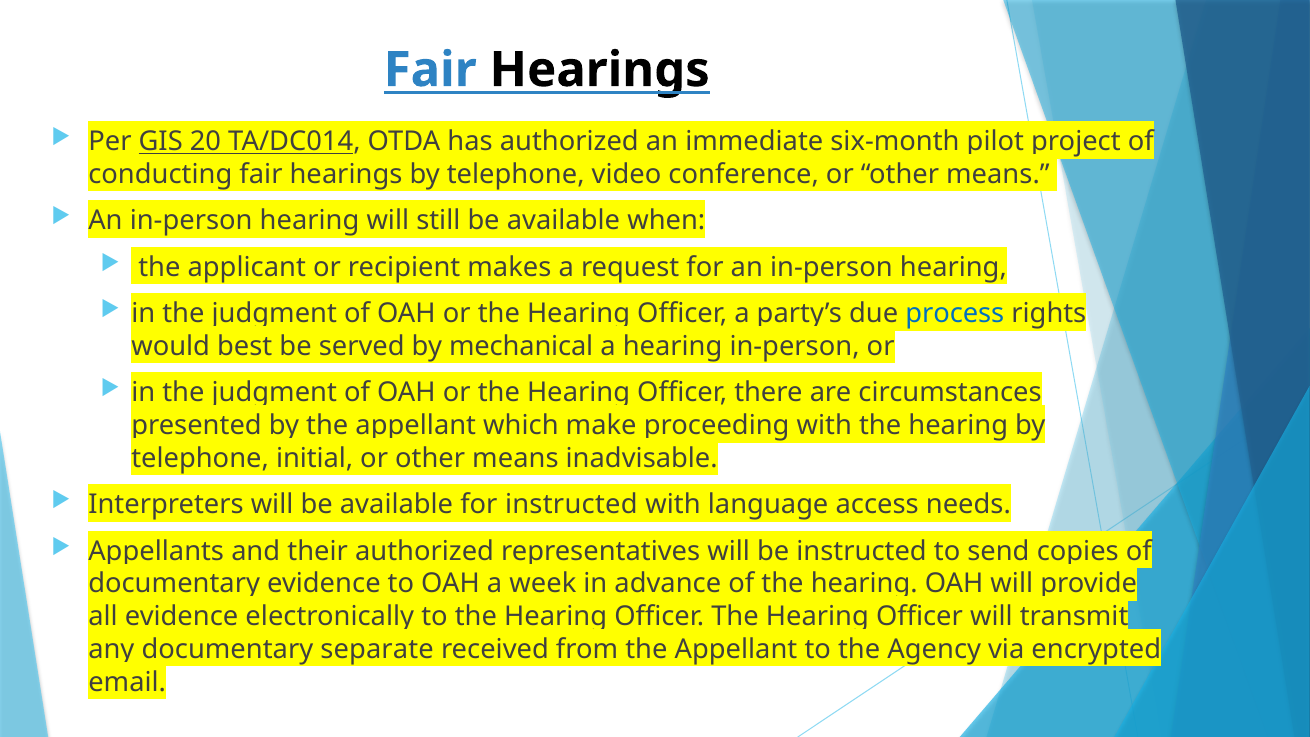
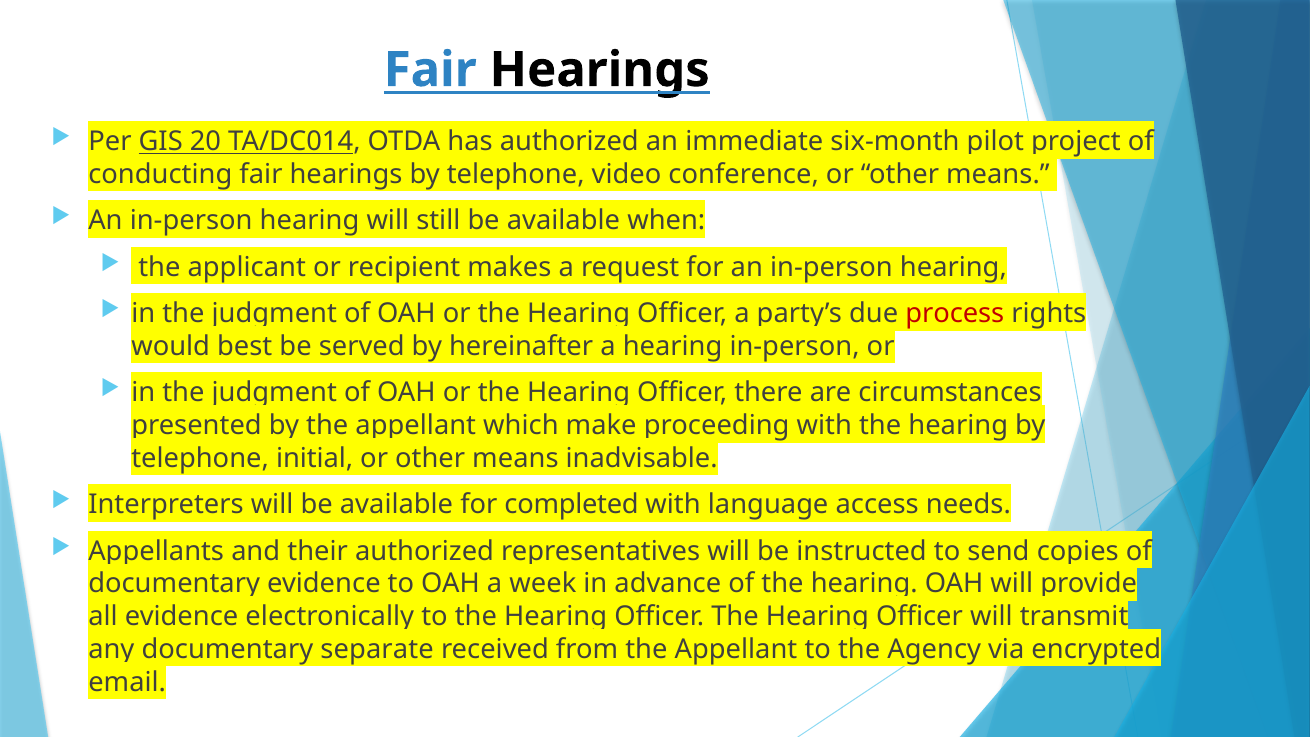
process colour: blue -> red
mechanical: mechanical -> hereinafter
for instructed: instructed -> completed
